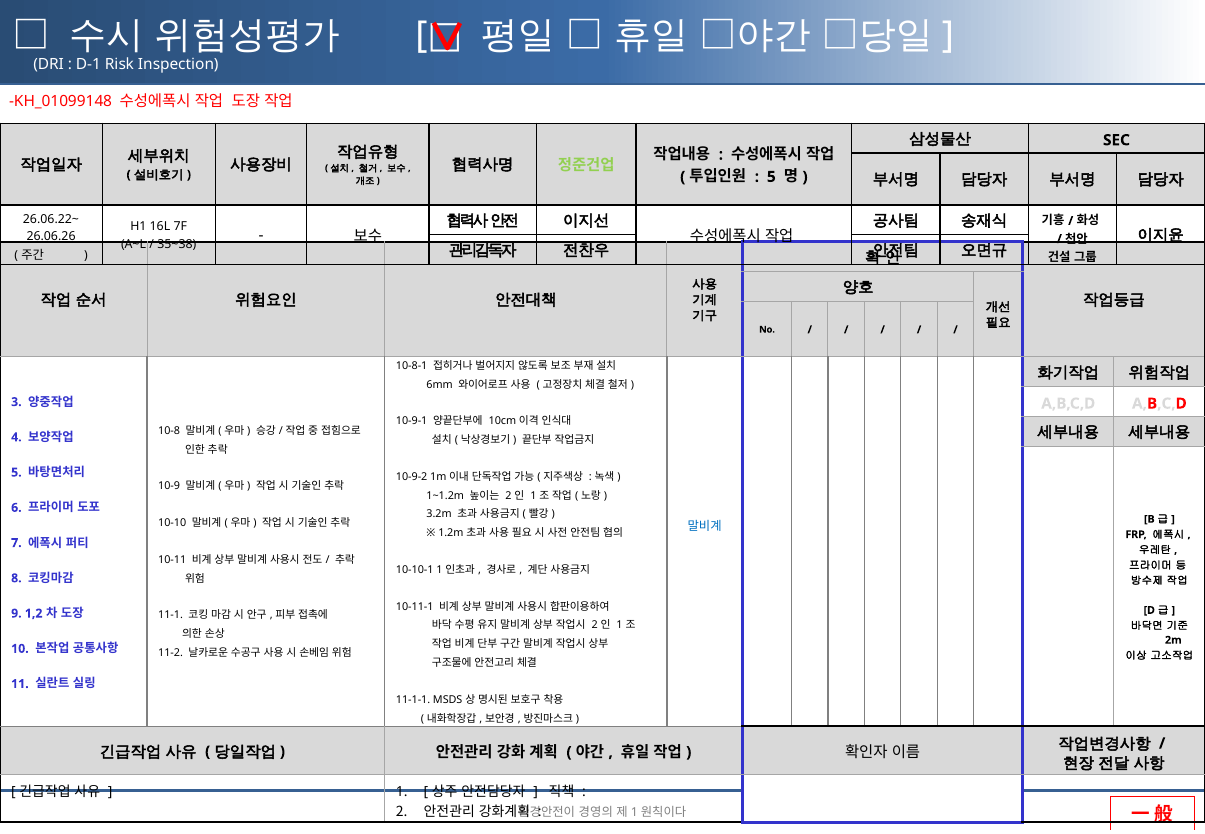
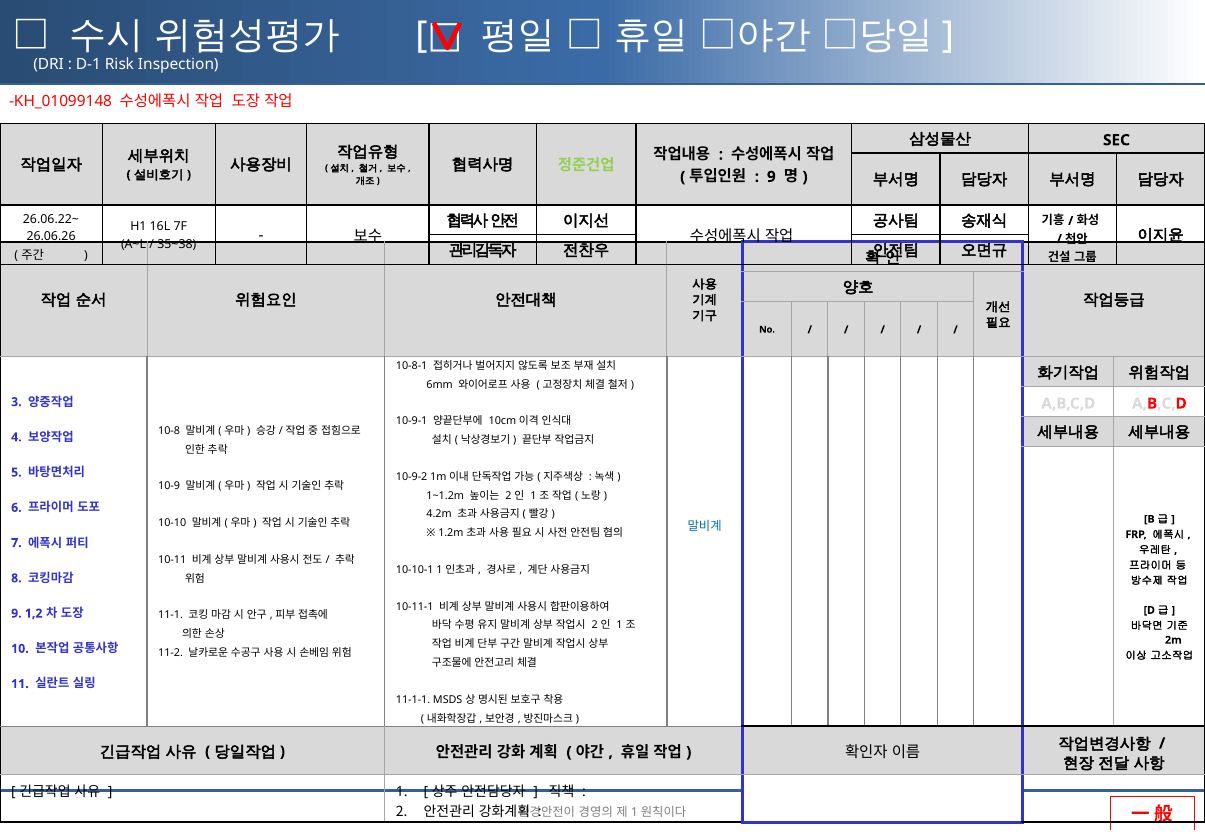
5 at (771, 177): 5 -> 9
3.2m: 3.2m -> 4.2m
